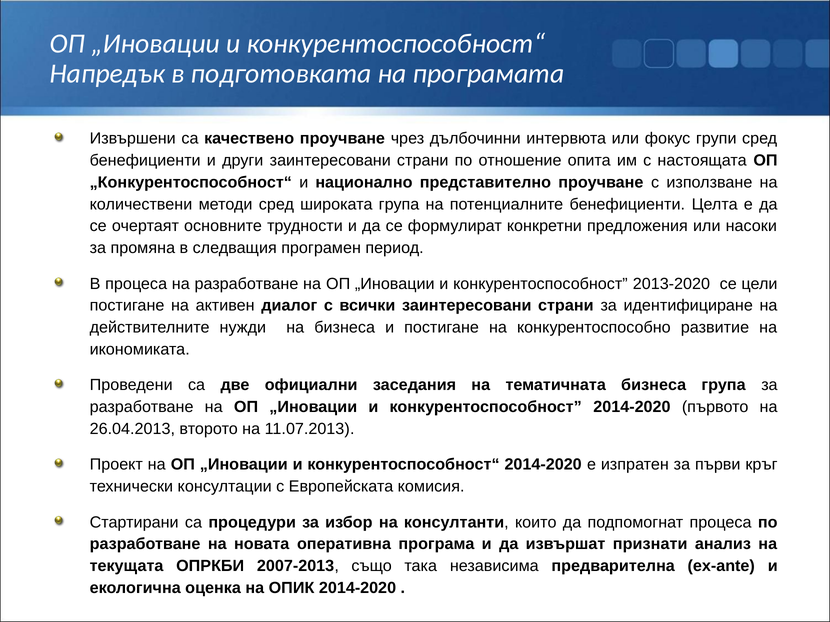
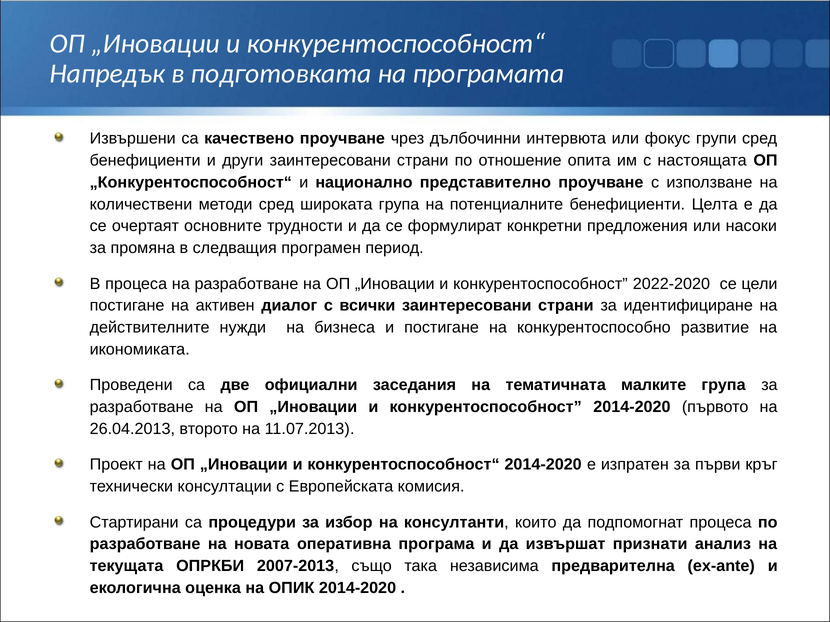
2013-2020: 2013-2020 -> 2022-2020
тематичната бизнеса: бизнеса -> малките
